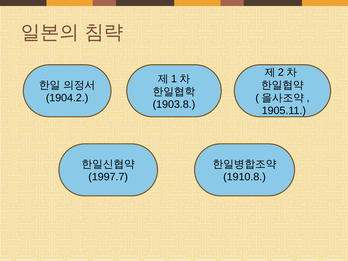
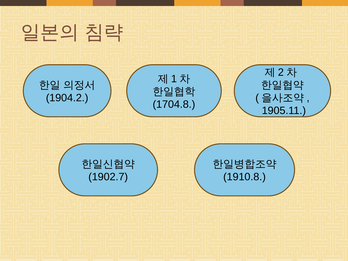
1903.8: 1903.8 -> 1704.8
1997.7: 1997.7 -> 1902.7
